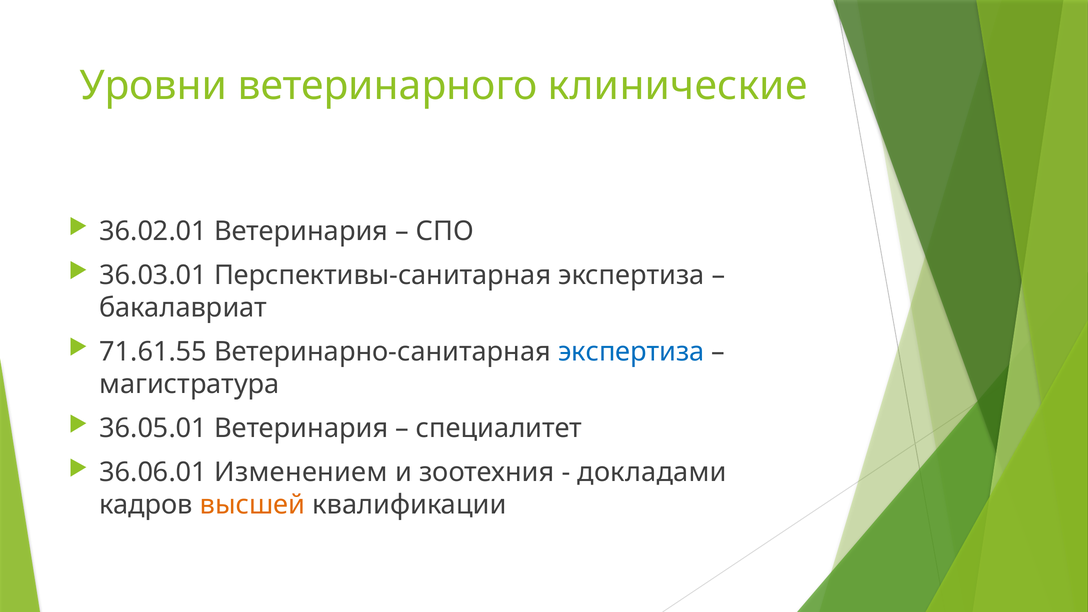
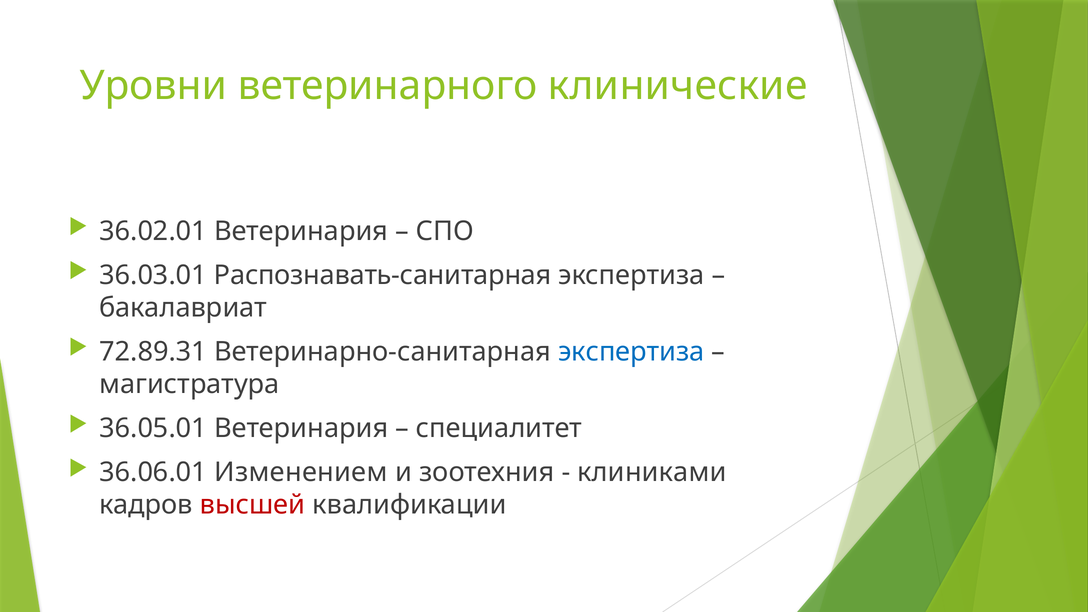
Перспективы-санитарная: Перспективы-санитарная -> Распознавать-санитарная
71.61.55: 71.61.55 -> 72.89.31
докладами: докладами -> клиниками
высшей colour: orange -> red
